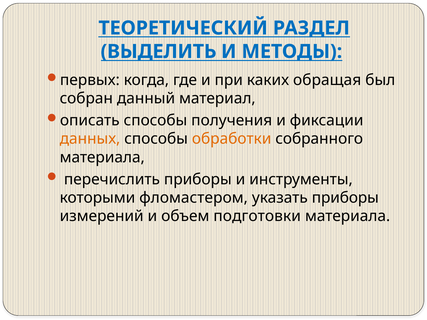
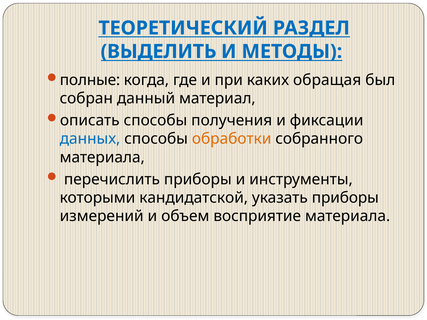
первых: первых -> полные
данных colour: orange -> blue
фломастером: фломастером -> кандидатской
подготовки: подготовки -> восприятие
